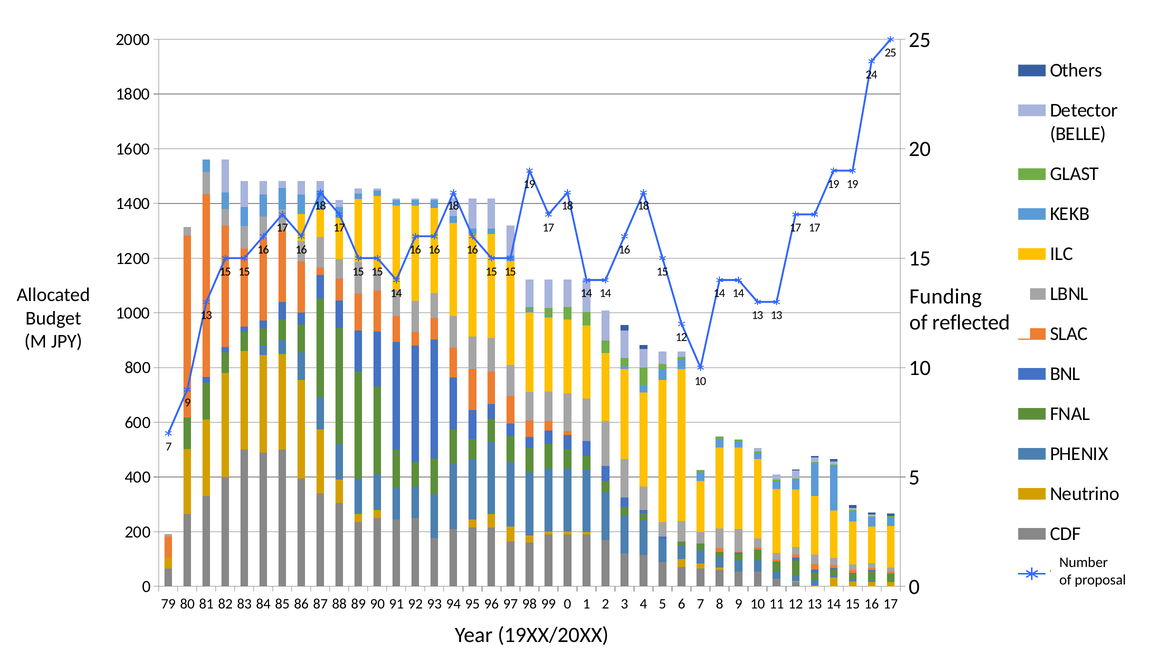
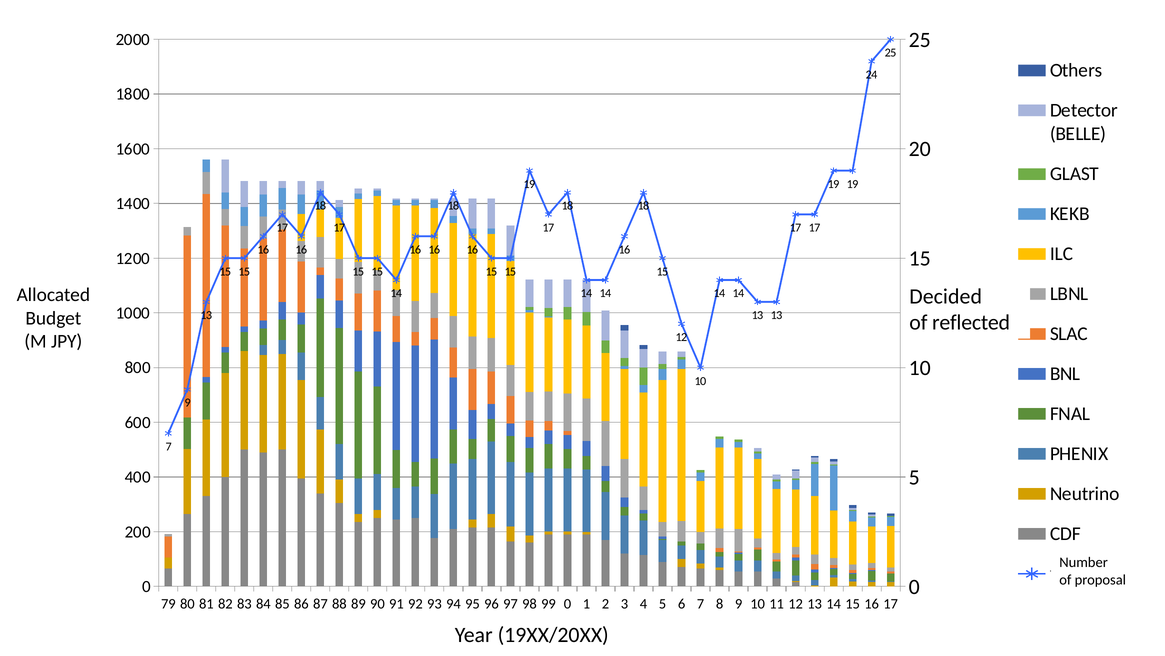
Funding: Funding -> Decided
